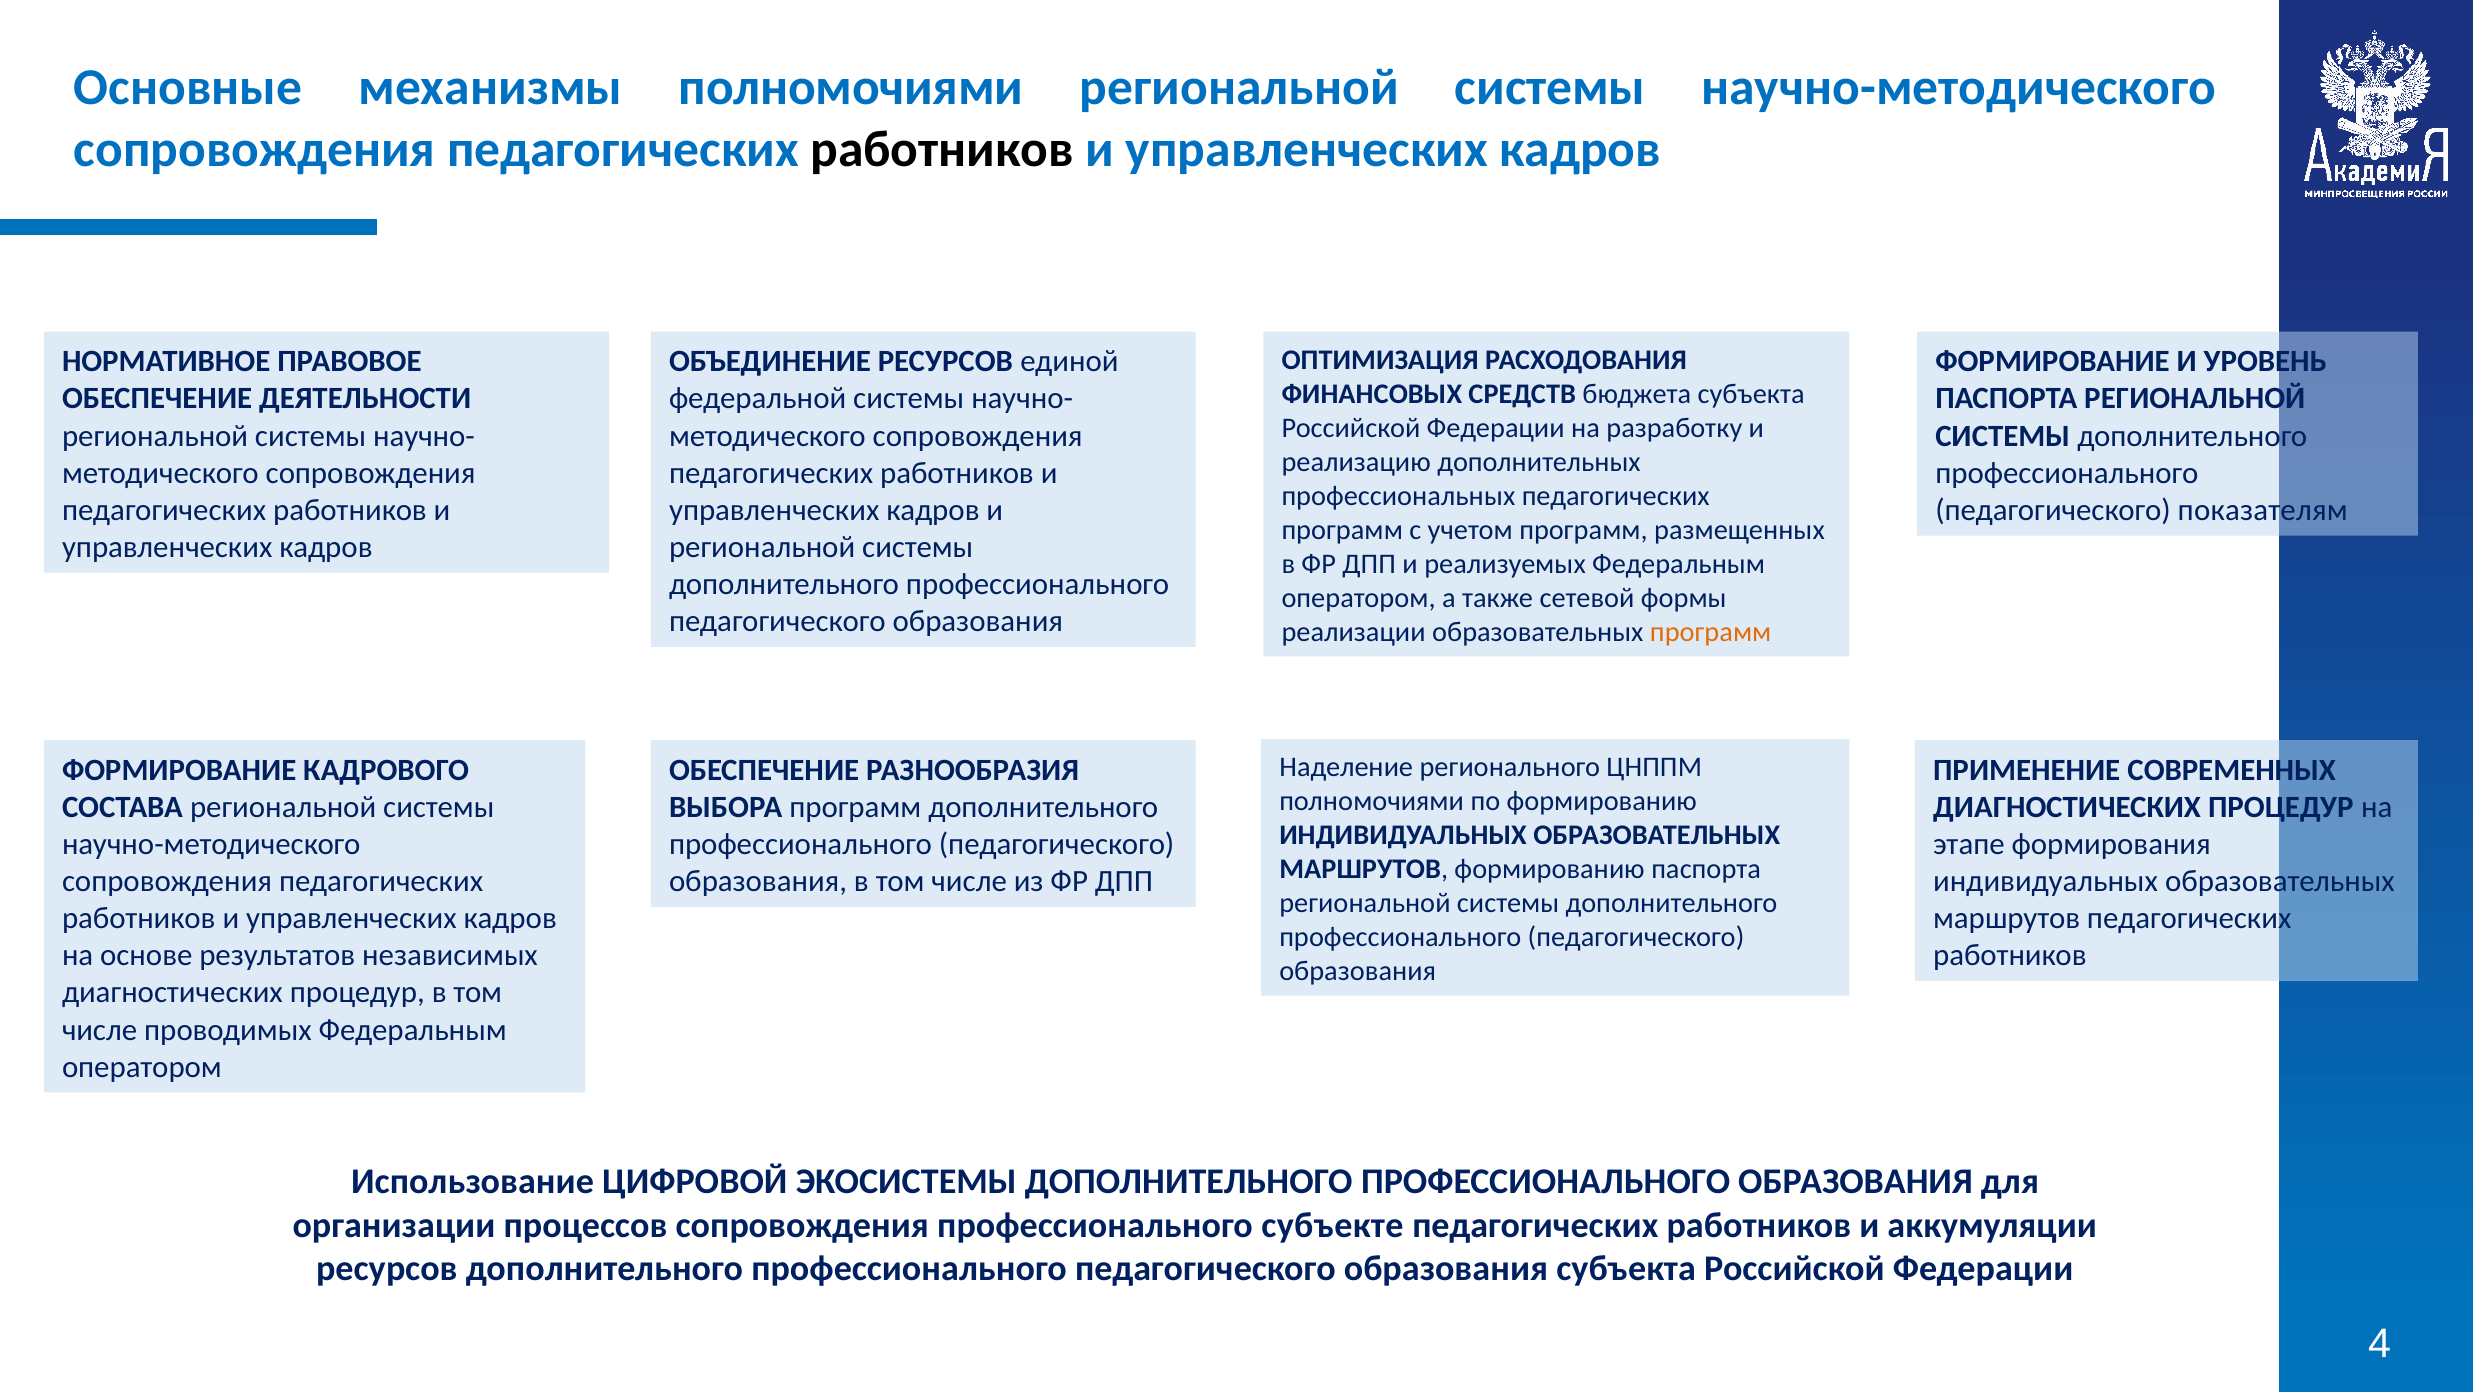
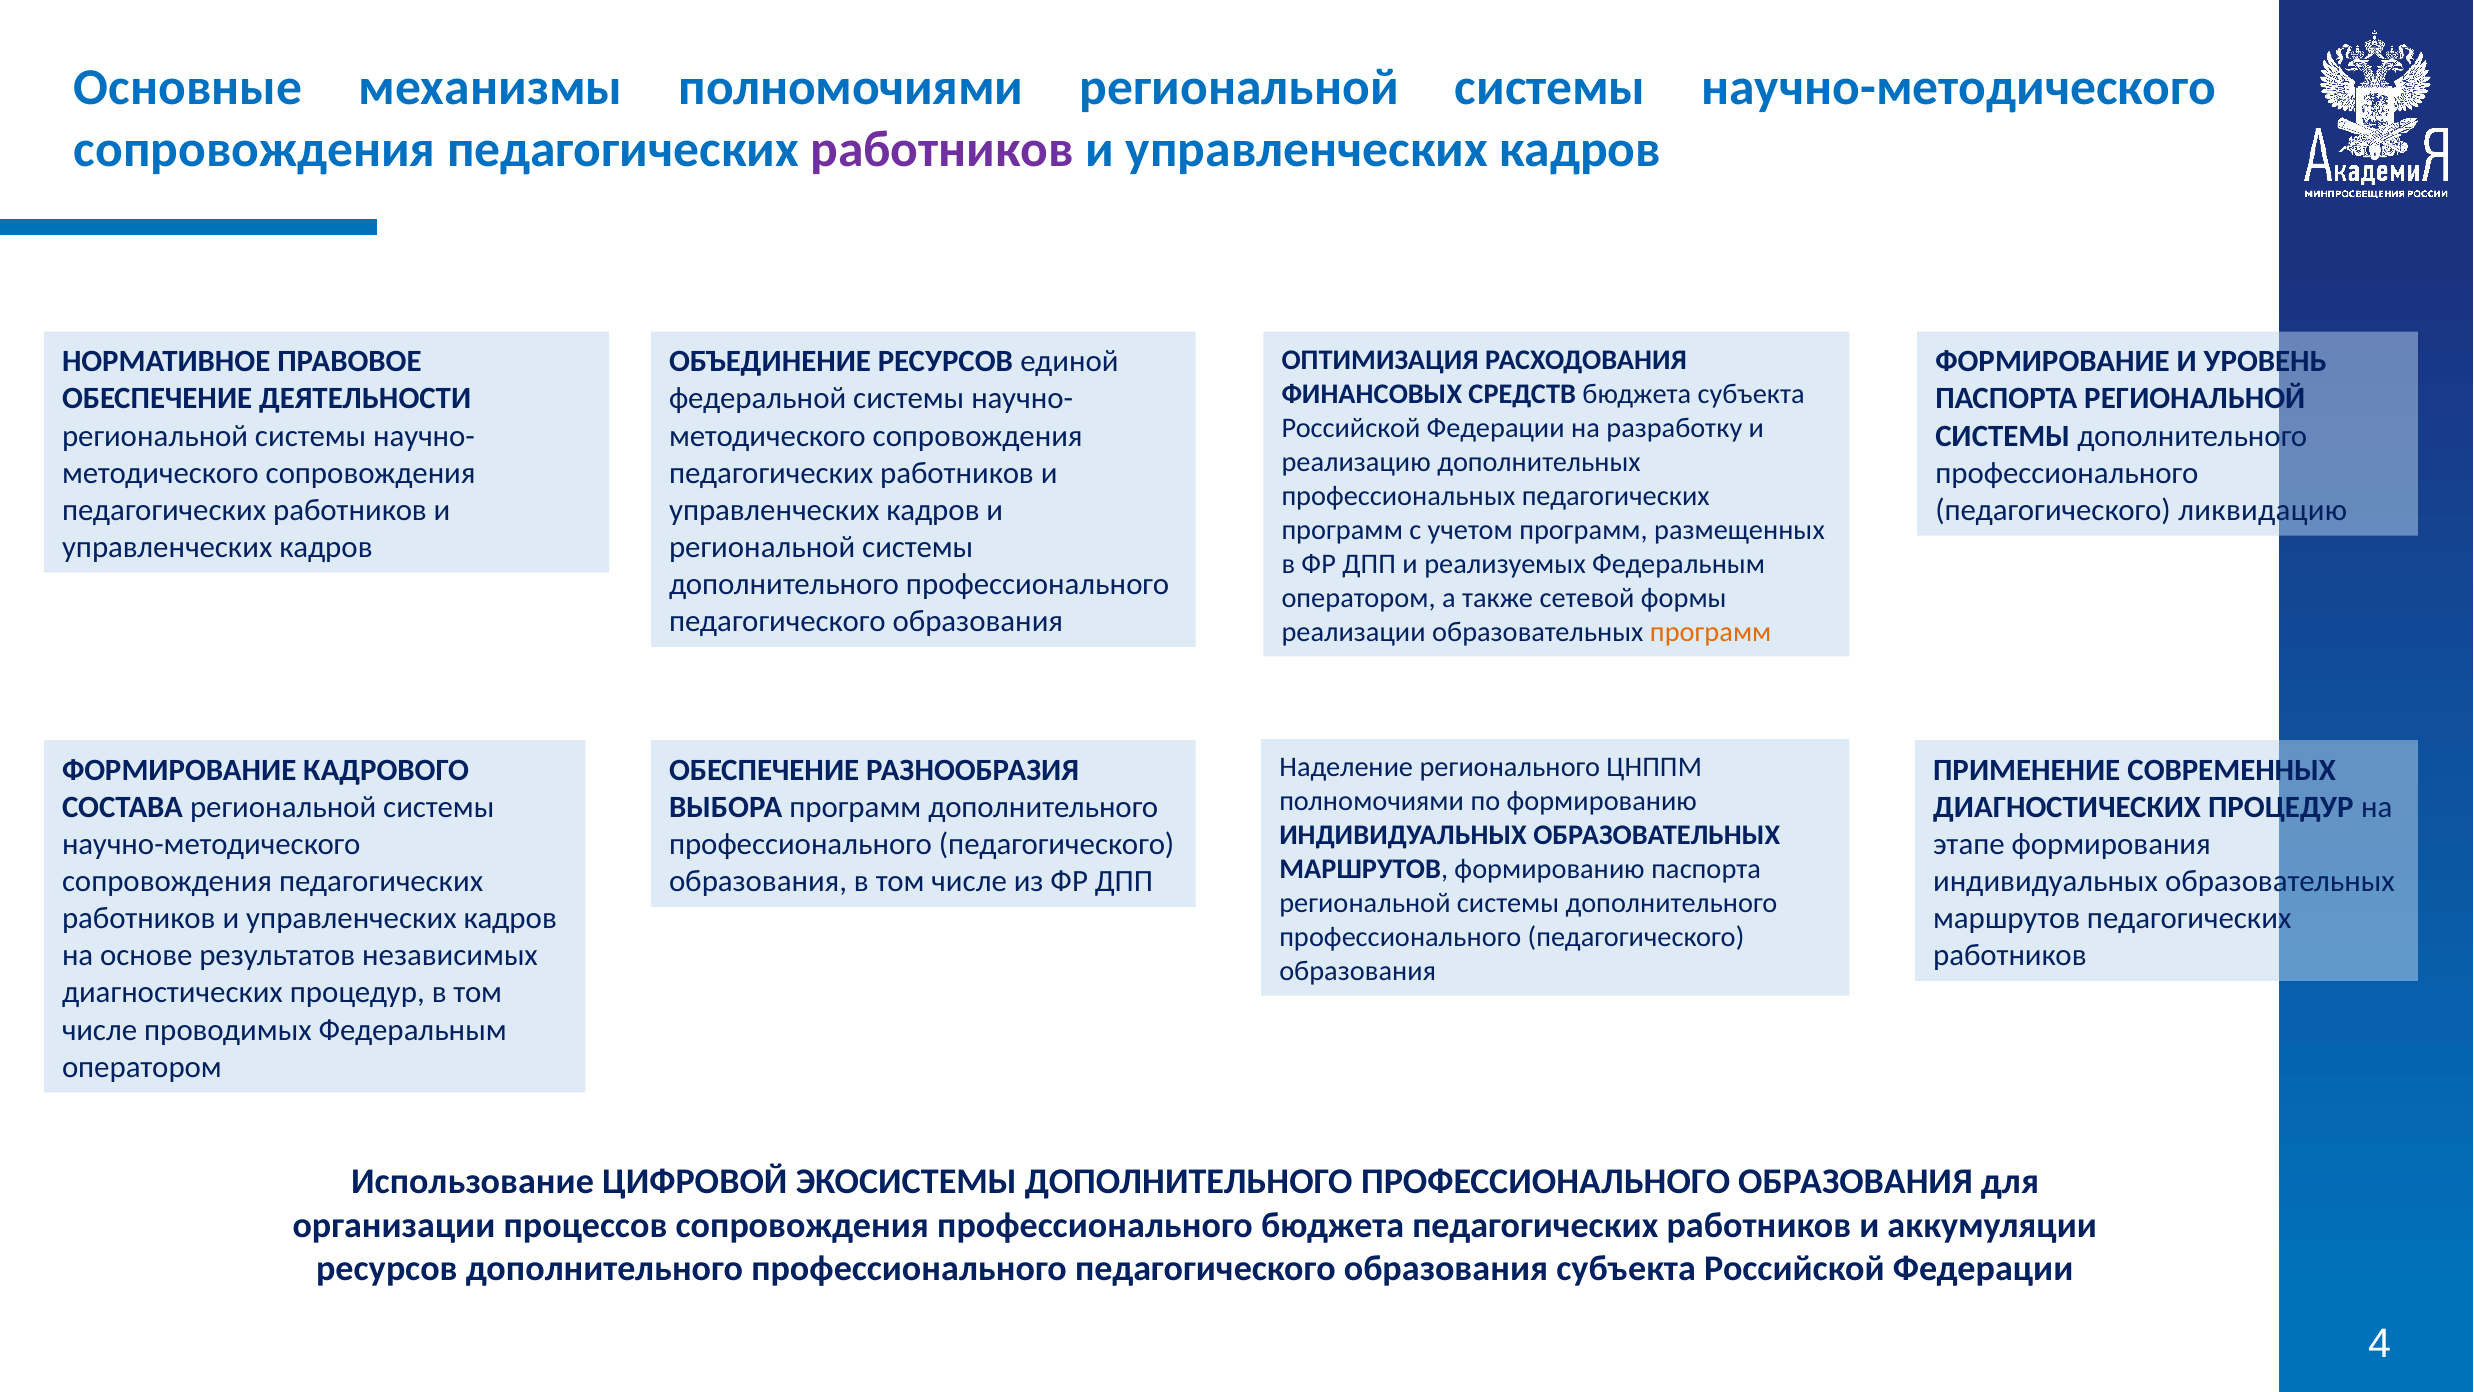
работников at (942, 150) colour: black -> purple
показателям: показателям -> ликвидацию
профессионального субъекте: субъекте -> бюджета
